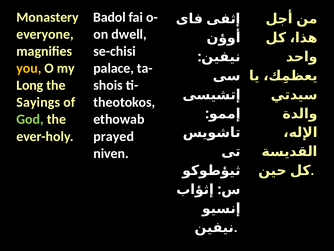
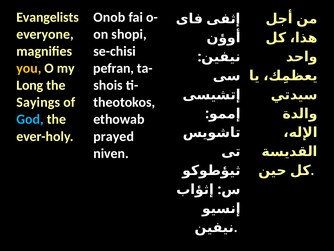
Monastery: Monastery -> Evangelists
Badol: Badol -> Onob
dwell: dwell -> shopi
palace: palace -> pefran
God colour: light green -> light blue
